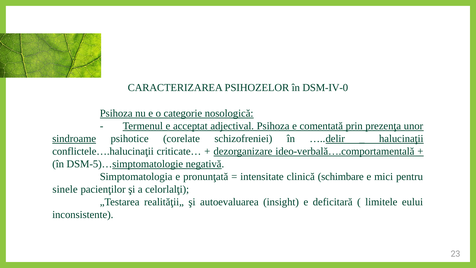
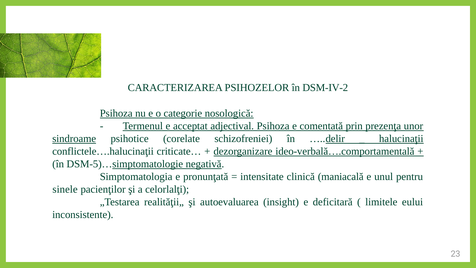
DSM-IV-0: DSM-IV-0 -> DSM-IV-2
schimbare: schimbare -> maniacală
mici: mici -> unul
